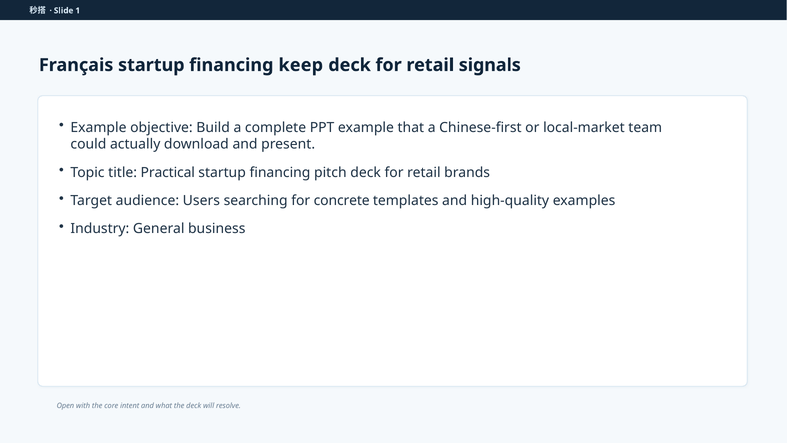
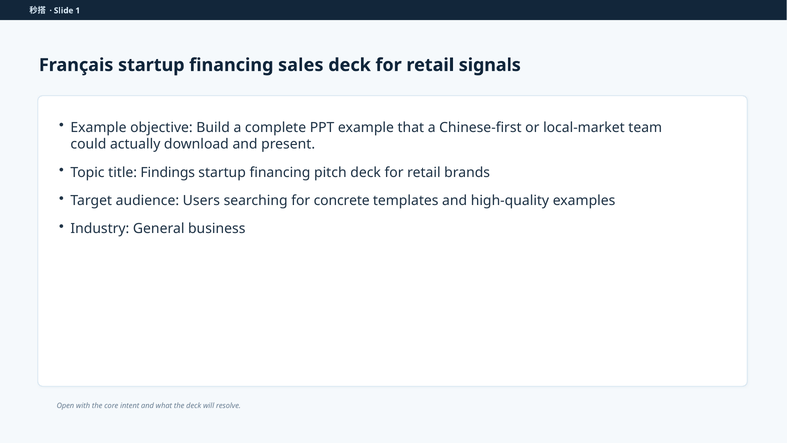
keep: keep -> sales
Practical: Practical -> Findings
